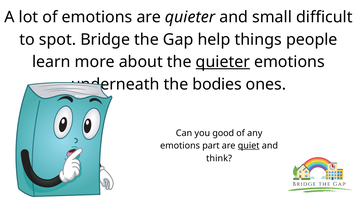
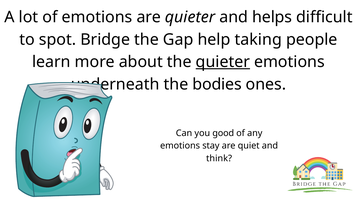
small: small -> helps
things: things -> taking
part: part -> stay
quiet underline: present -> none
